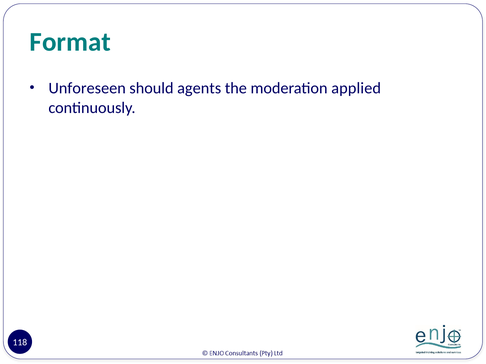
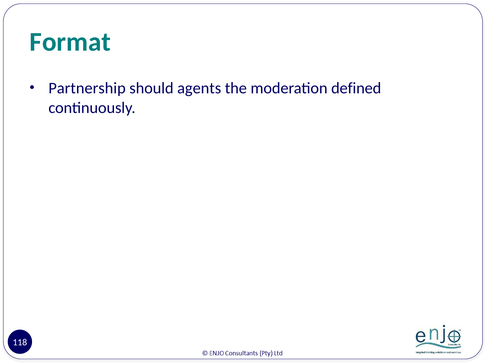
Unforeseen: Unforeseen -> Partnership
applied: applied -> defined
